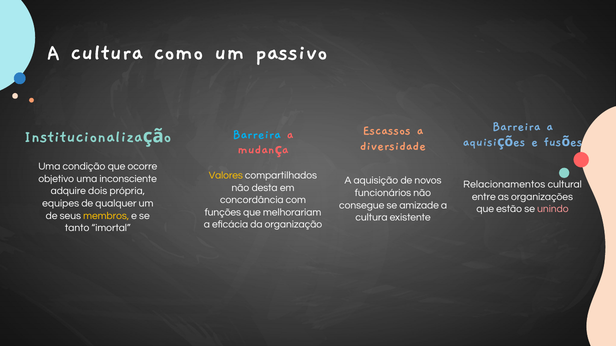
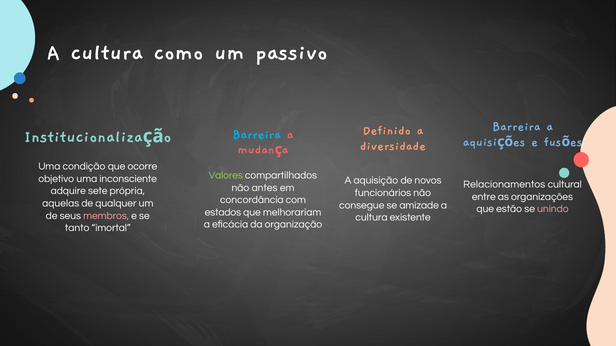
Escassos: Escassos -> Definido
Valores colour: yellow -> light green
desta: desta -> antes
dois: dois -> sete
equipes: equipes -> aquelas
funções: funções -> estados
membros colour: yellow -> pink
